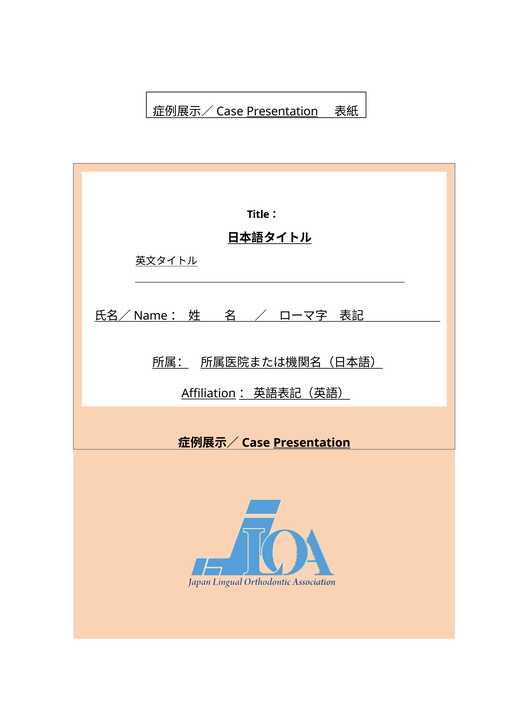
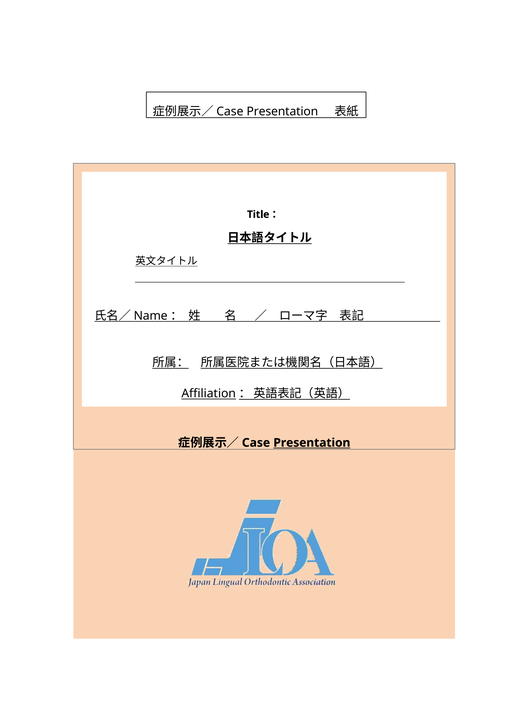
Presentation at (282, 111) underline: present -> none
